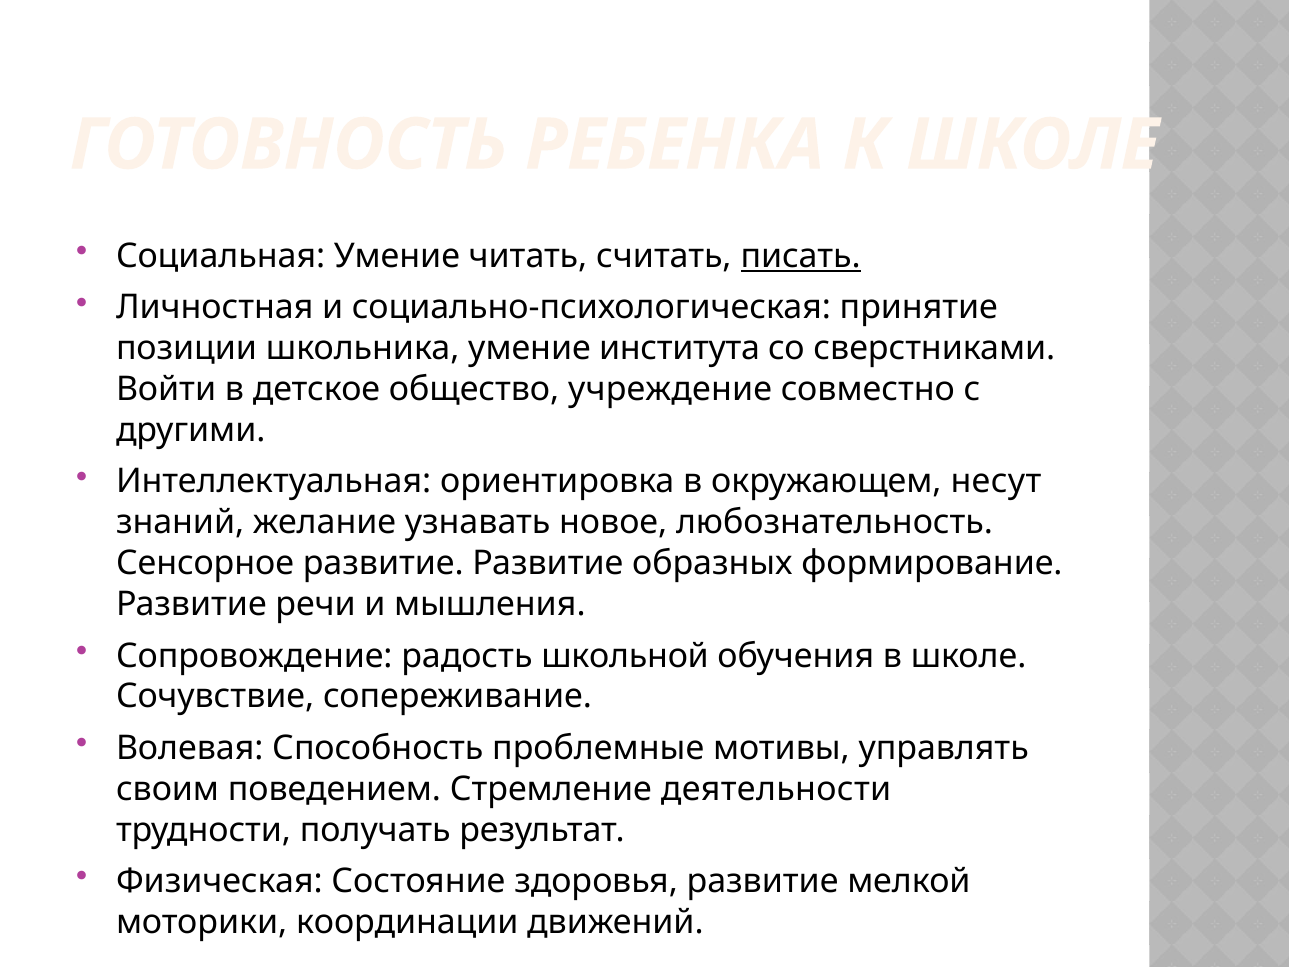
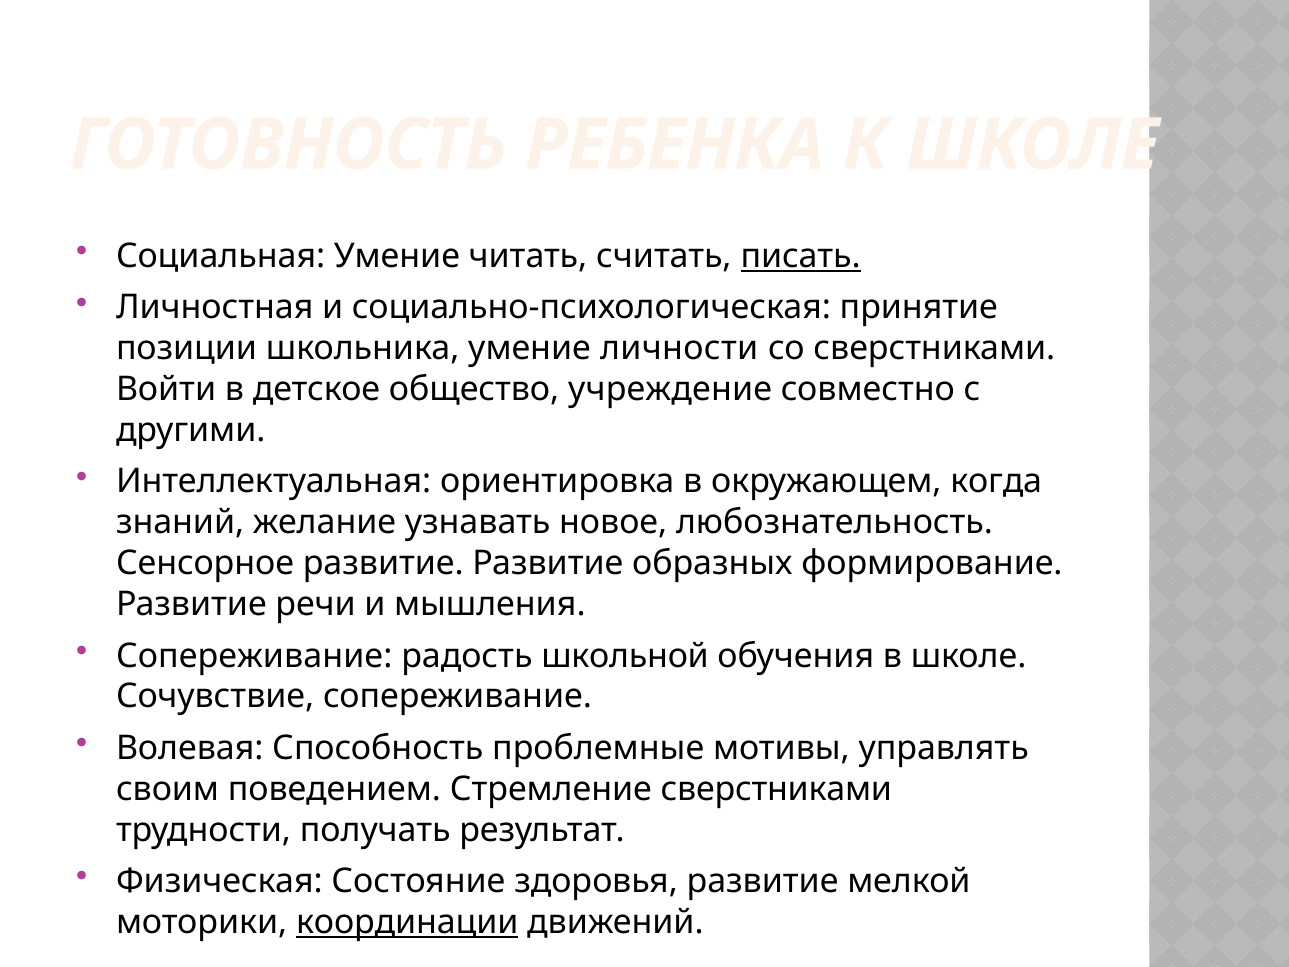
института: института -> личности
несут: несут -> когда
Сопровождение at (254, 656): Сопровождение -> Сопереживание
Стремление деятельности: деятельности -> сверстниками
координации underline: none -> present
